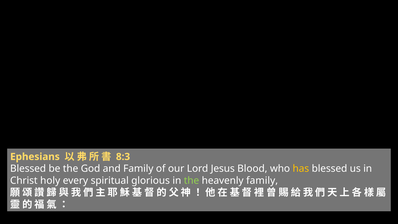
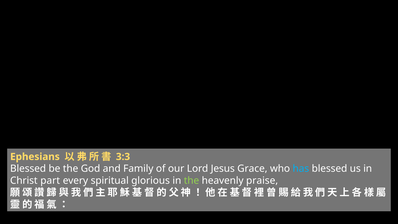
8:3: 8:3 -> 3:3
Blood: Blood -> Grace
has colour: yellow -> light blue
holy: holy -> part
heavenly family: family -> praise
